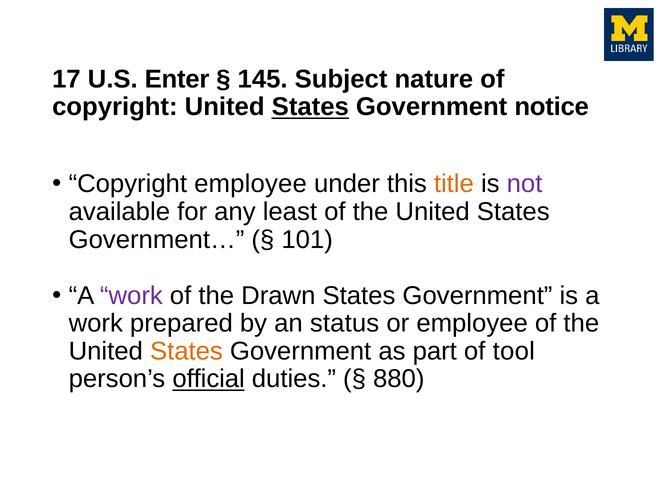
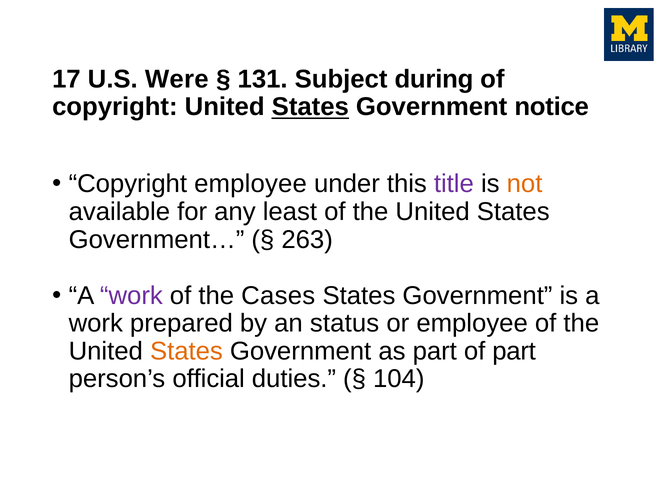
Enter: Enter -> Were
145: 145 -> 131
nature: nature -> during
title colour: orange -> purple
not colour: purple -> orange
101: 101 -> 263
Drawn: Drawn -> Cases
of tool: tool -> part
official underline: present -> none
880: 880 -> 104
